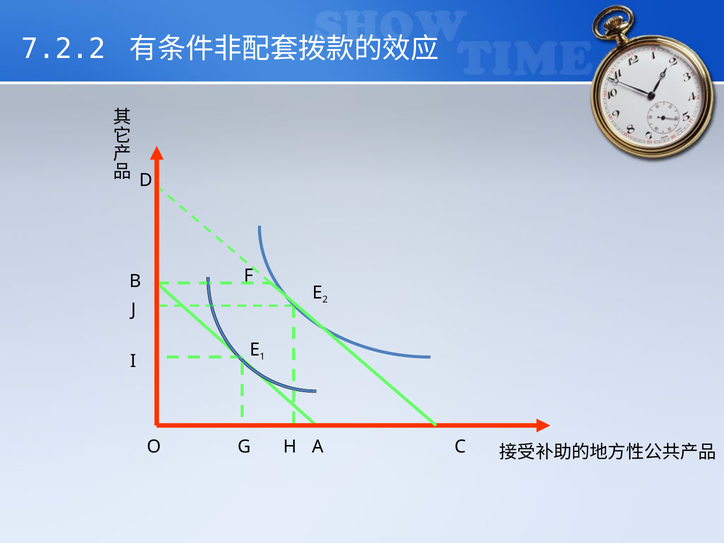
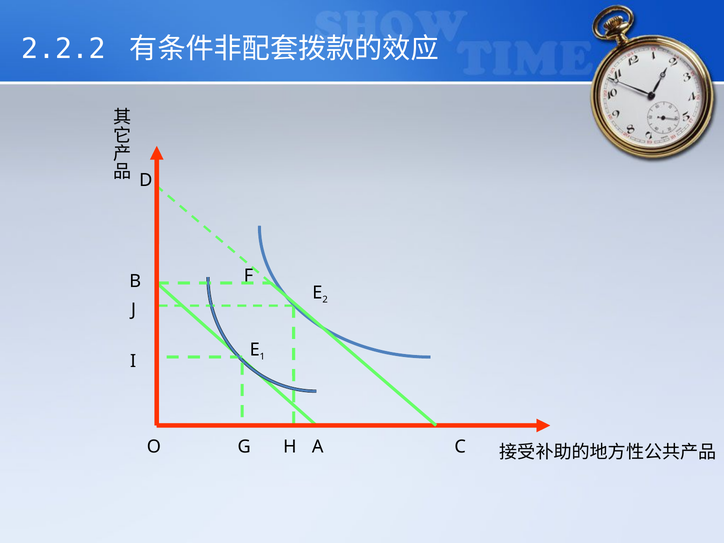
7.2.2: 7.2.2 -> 2.2.2
